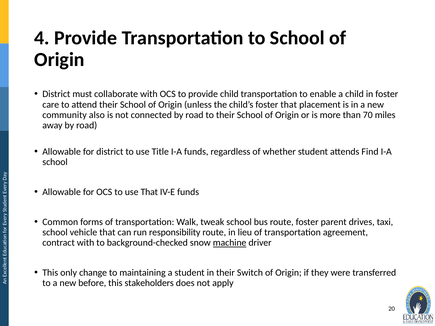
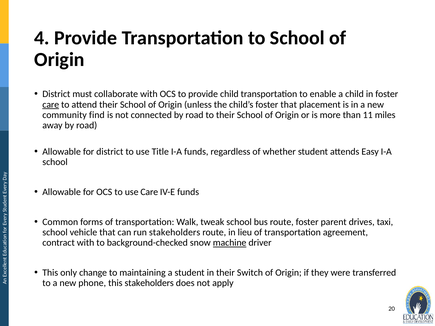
care at (51, 105) underline: none -> present
also: also -> find
70: 70 -> 11
Find: Find -> Easy
use That: That -> Care
run responsibility: responsibility -> stakeholders
before: before -> phone
